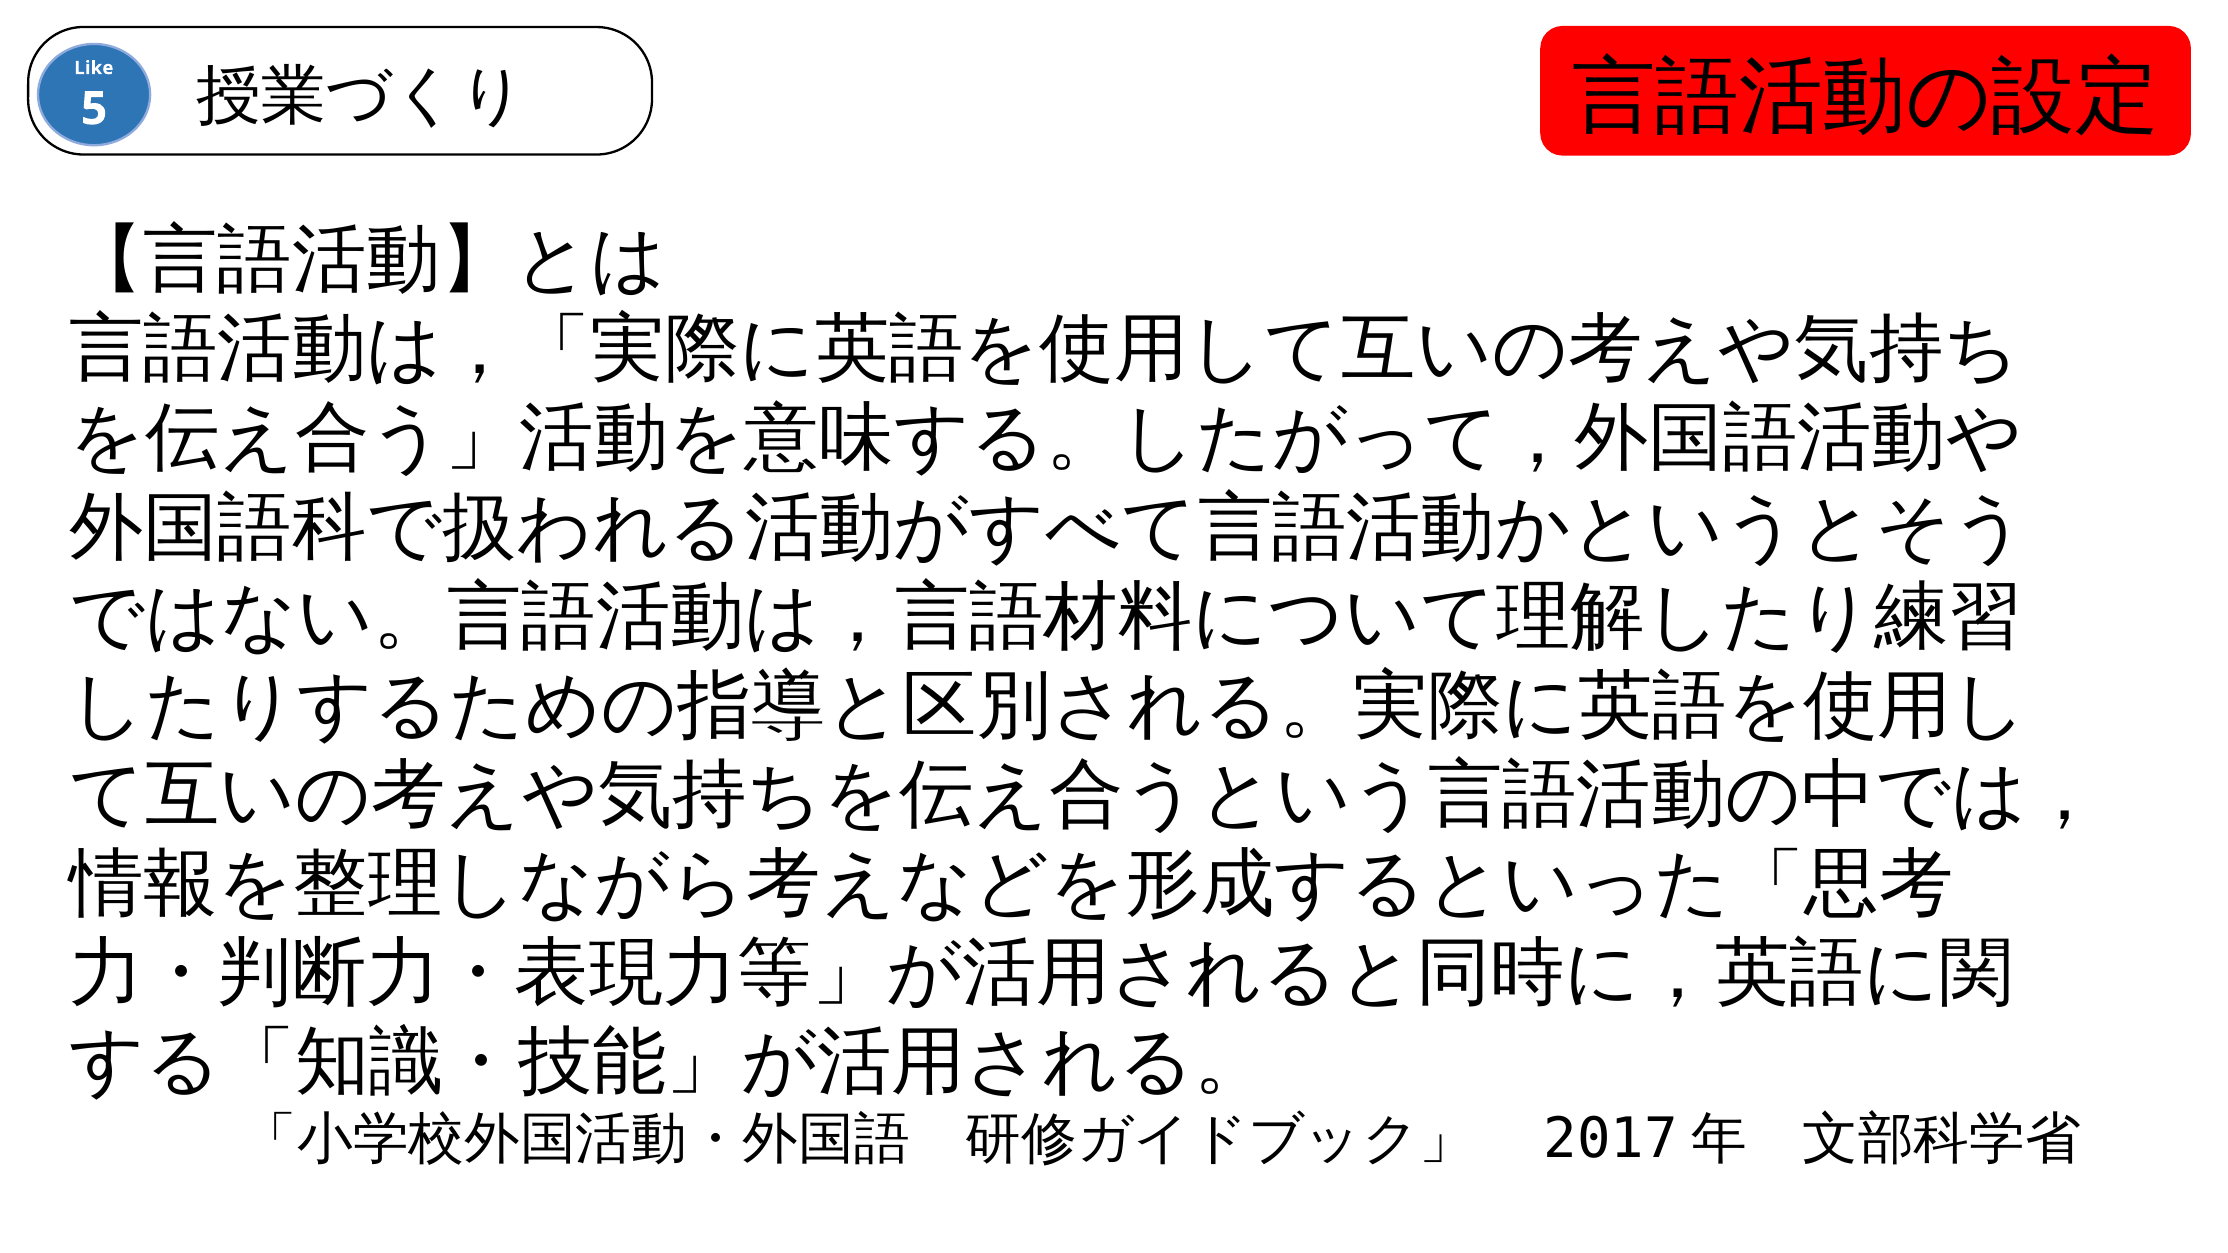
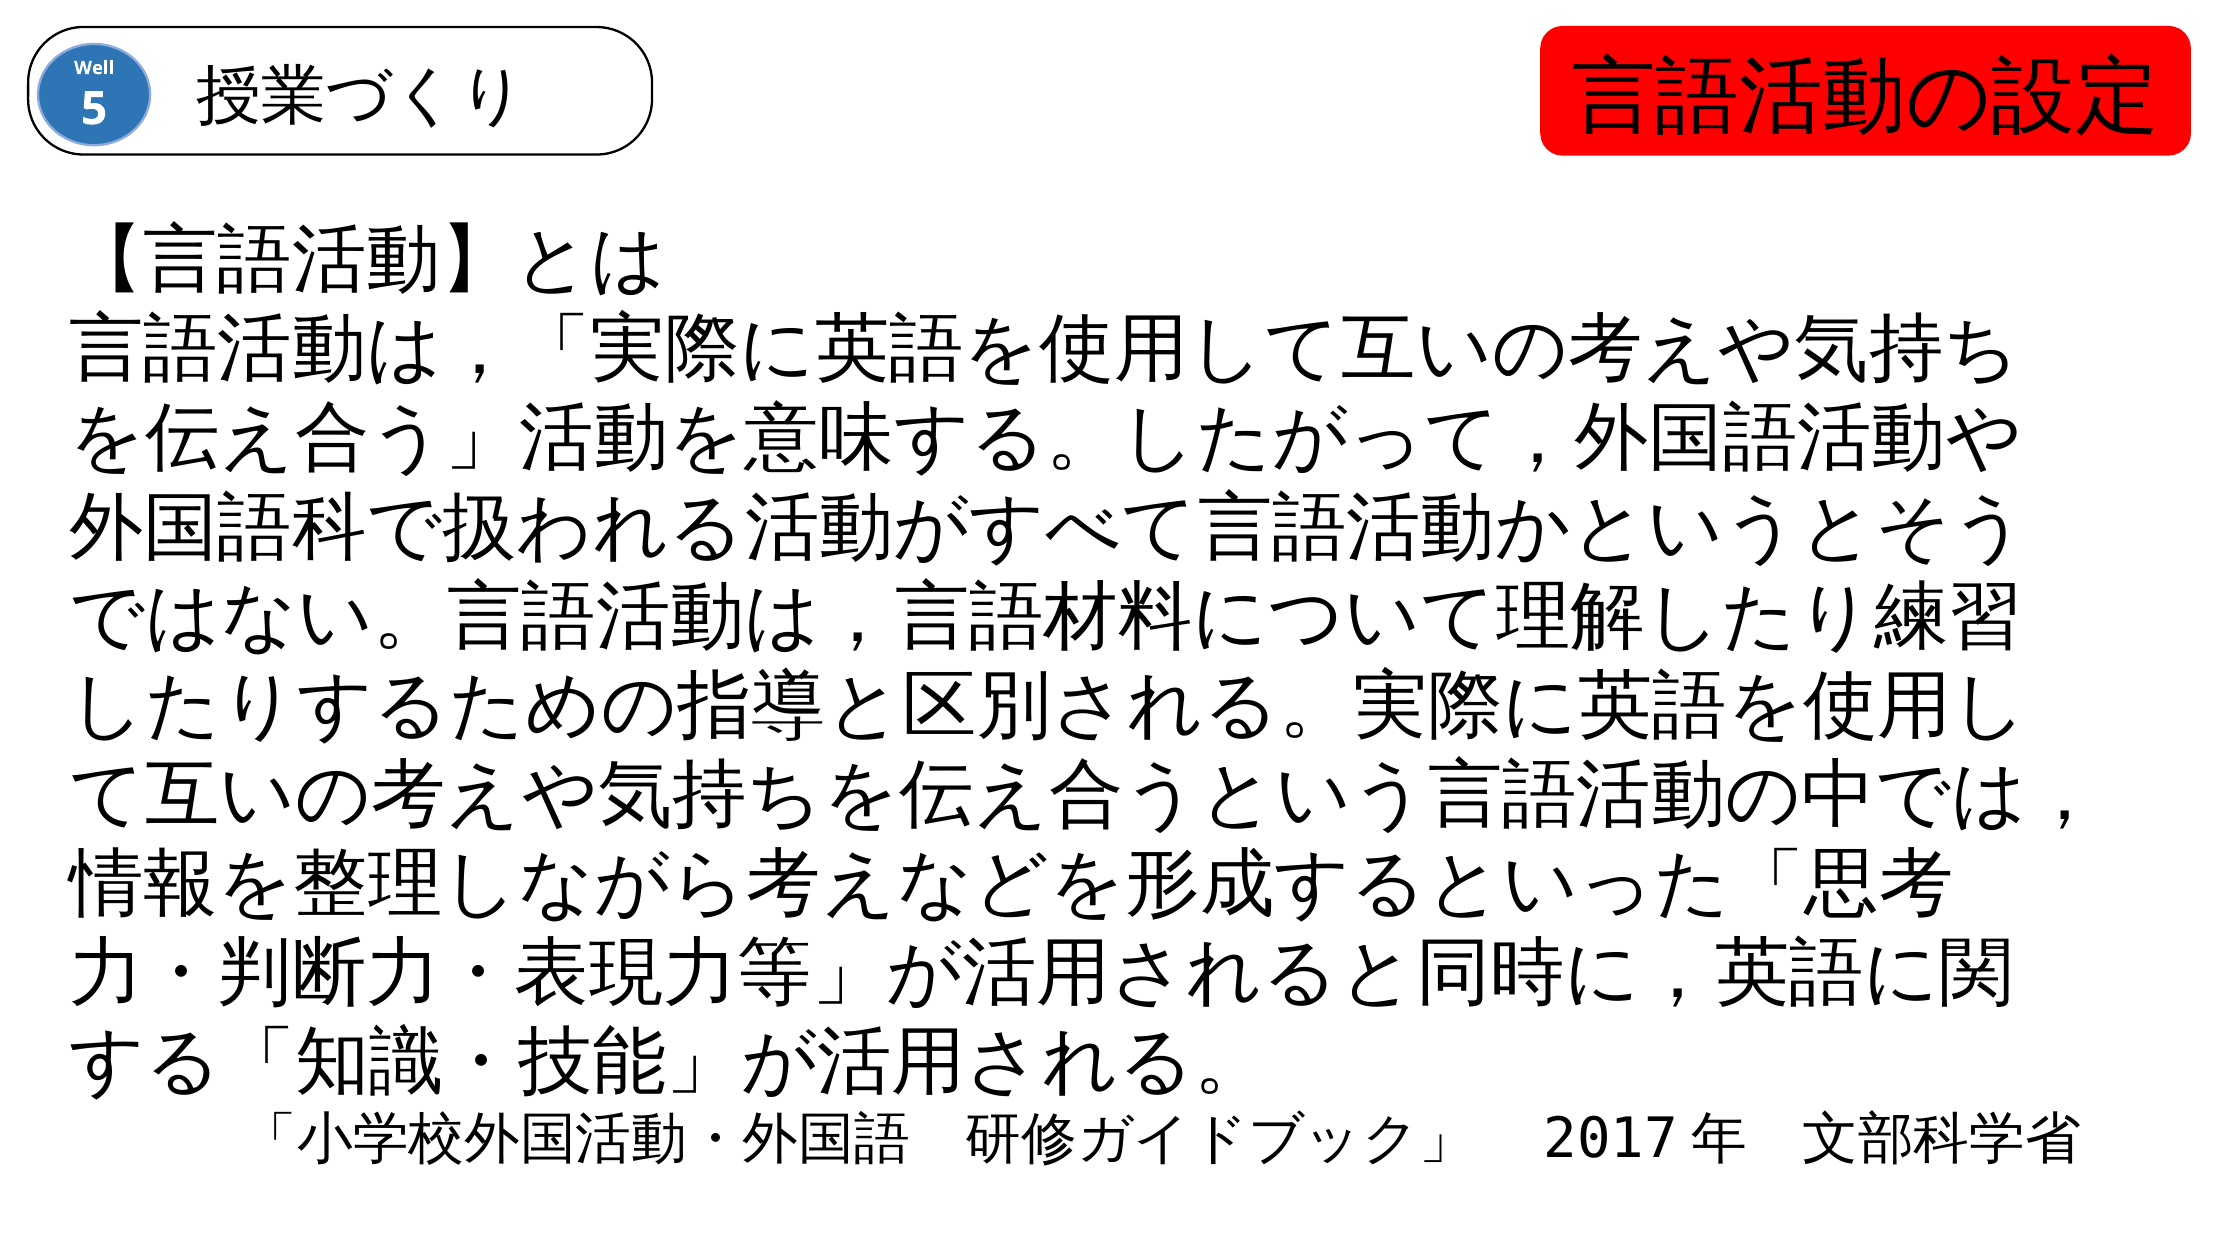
Like: Like -> Well
